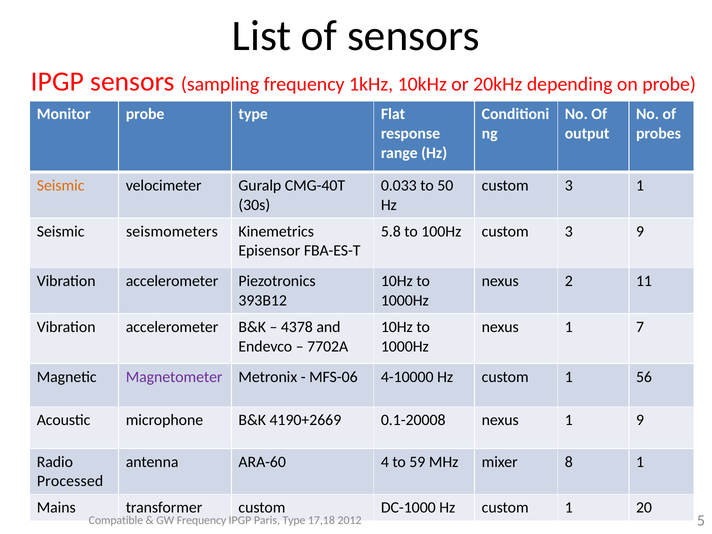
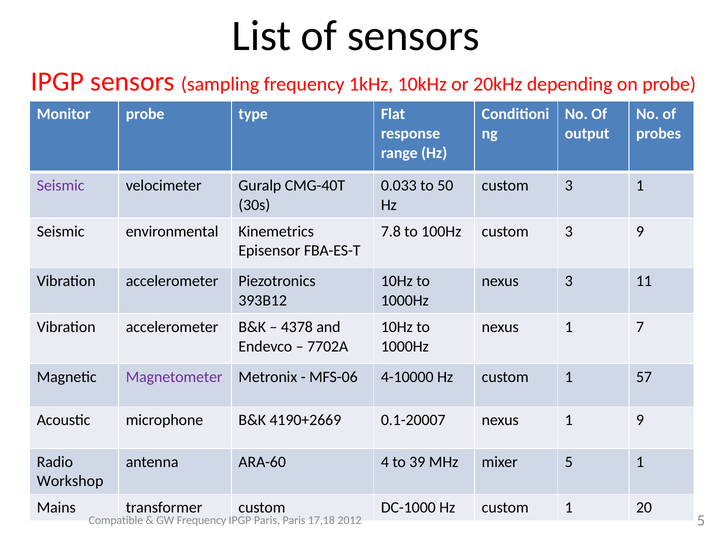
Seismic at (61, 185) colour: orange -> purple
seismometers: seismometers -> environmental
5.8: 5.8 -> 7.8
nexus 2: 2 -> 3
56: 56 -> 57
0.1-20008: 0.1-20008 -> 0.1-20007
59: 59 -> 39
mixer 8: 8 -> 5
Processed: Processed -> Workshop
Paris Type: Type -> Paris
